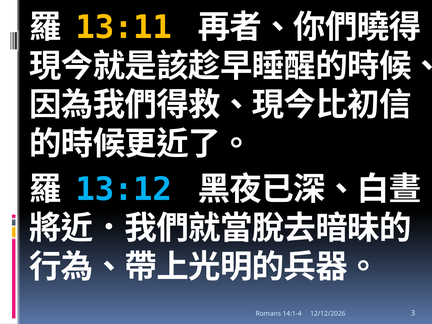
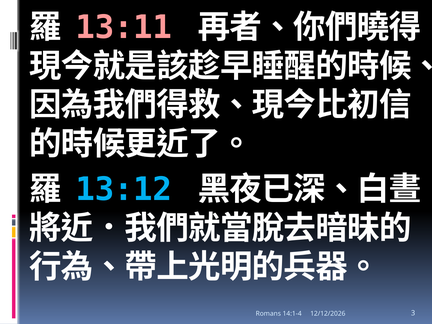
13:11 colour: yellow -> pink
